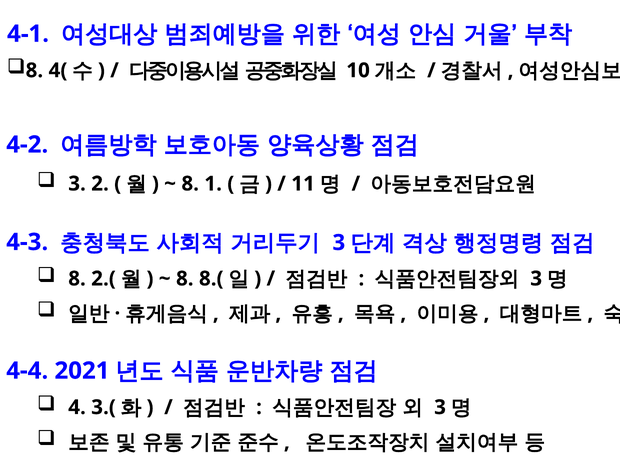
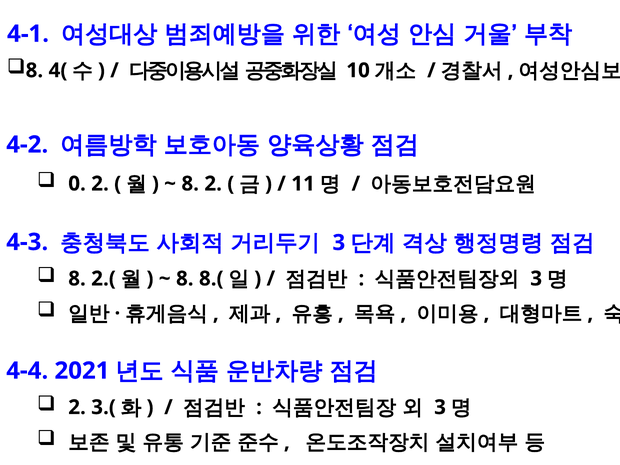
3 at (77, 184): 3 -> 0
8 1: 1 -> 2
4 at (77, 407): 4 -> 2
